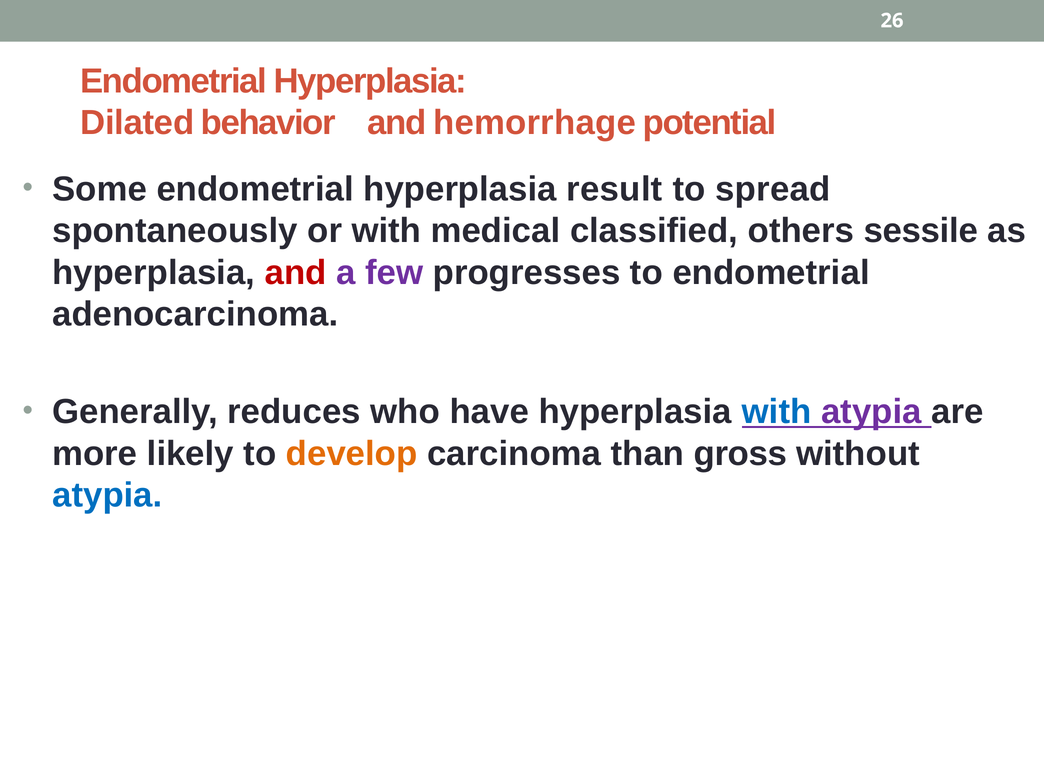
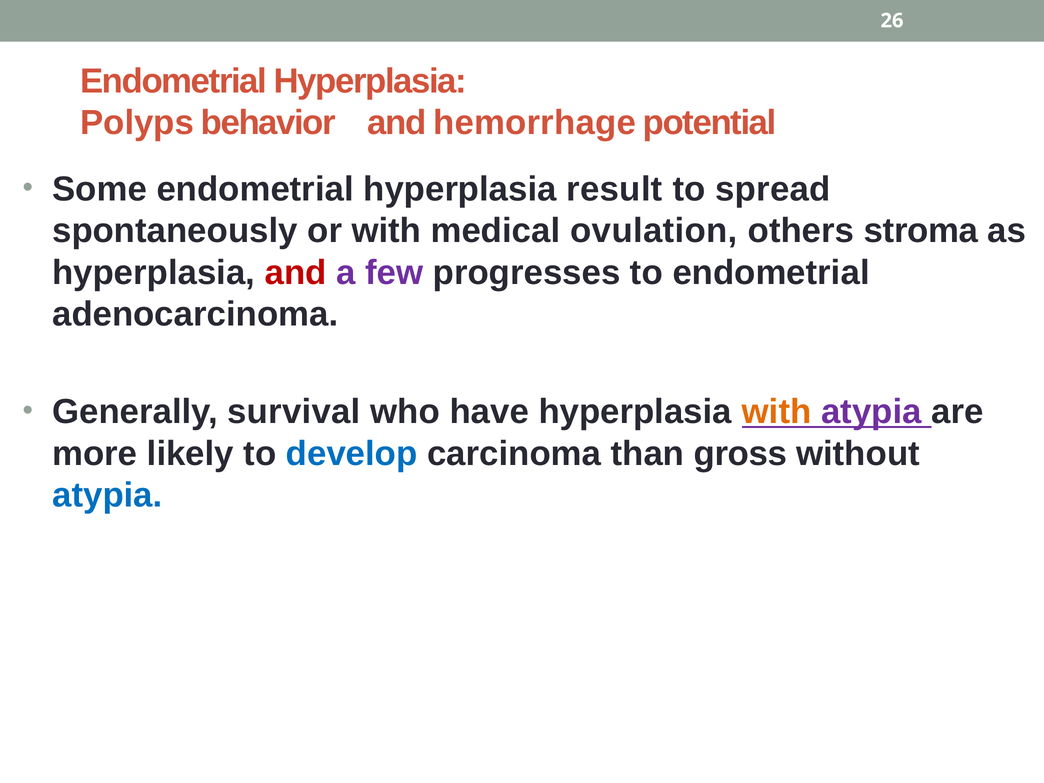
Dilated: Dilated -> Polyps
classified: classified -> ovulation
sessile: sessile -> stroma
reduces: reduces -> survival
with at (777, 412) colour: blue -> orange
develop colour: orange -> blue
